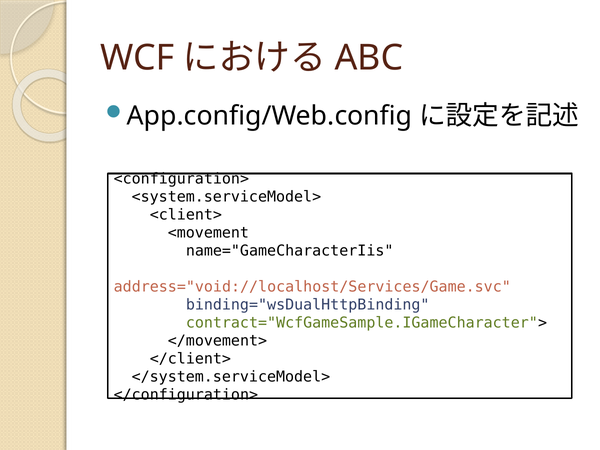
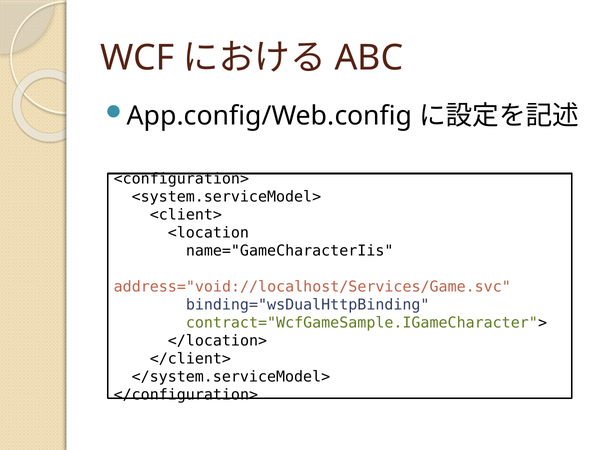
<movement: <movement -> <location
</movement>: </movement> -> </location>
